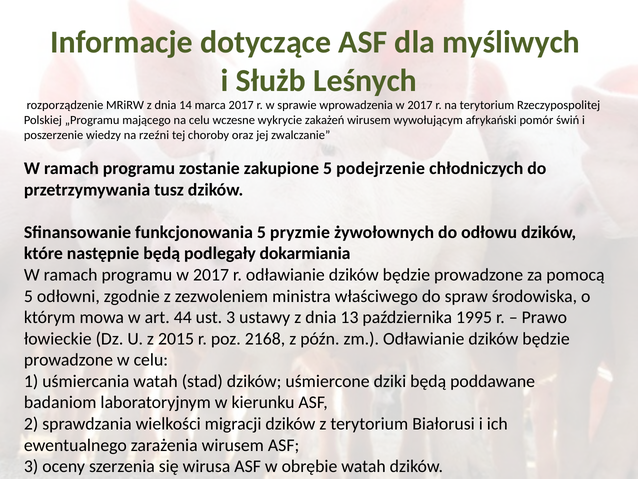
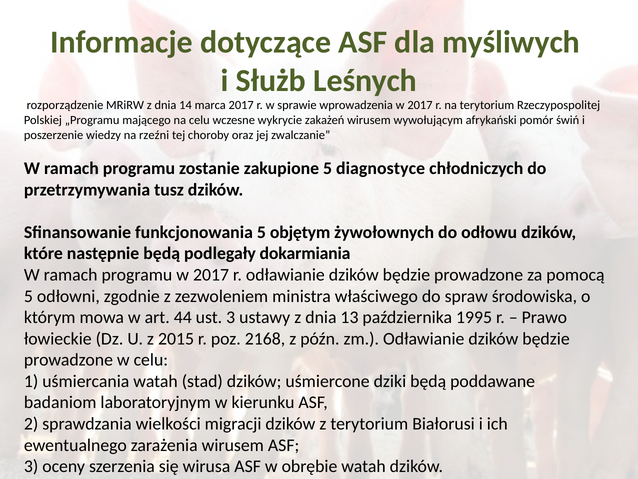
podejrzenie: podejrzenie -> diagnostyce
pryzmie: pryzmie -> objętym
